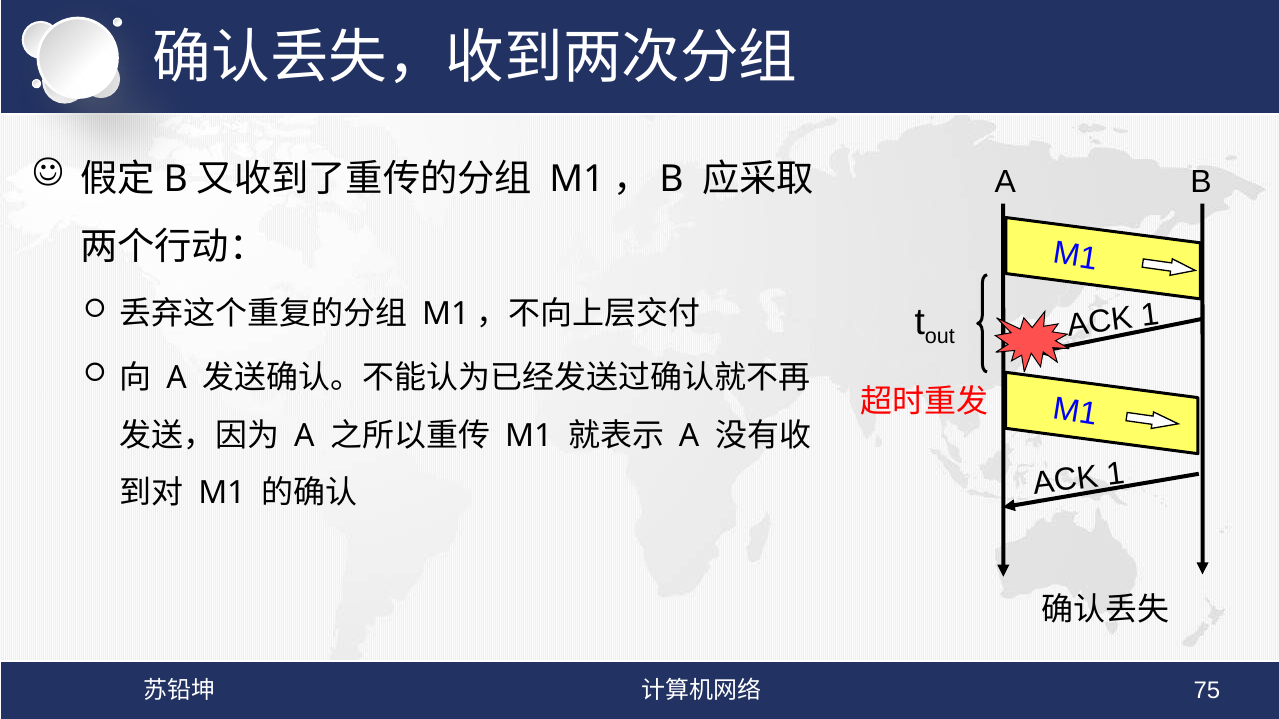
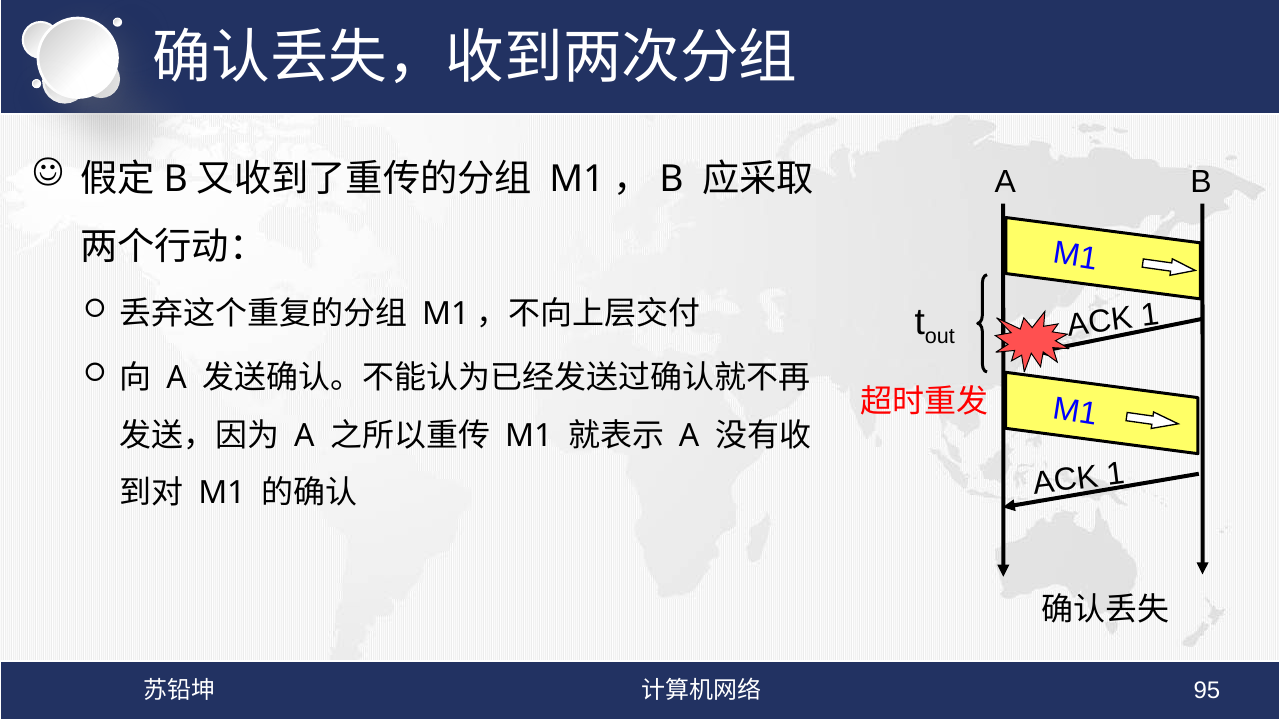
75: 75 -> 95
